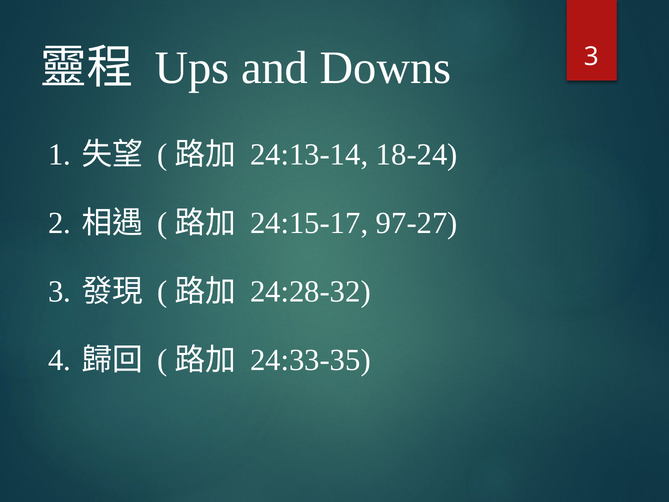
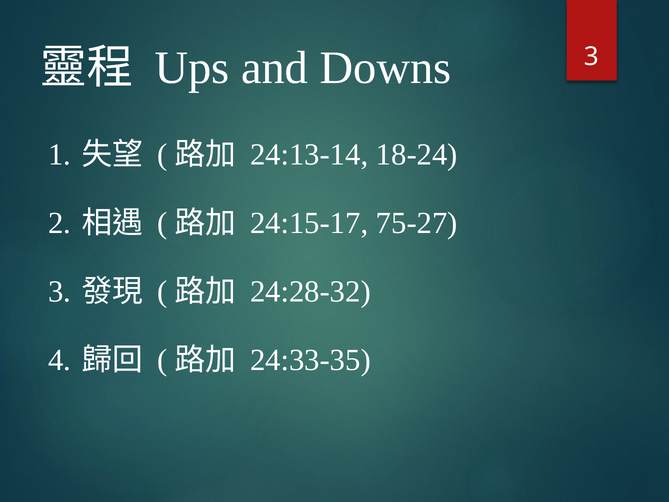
97-27: 97-27 -> 75-27
